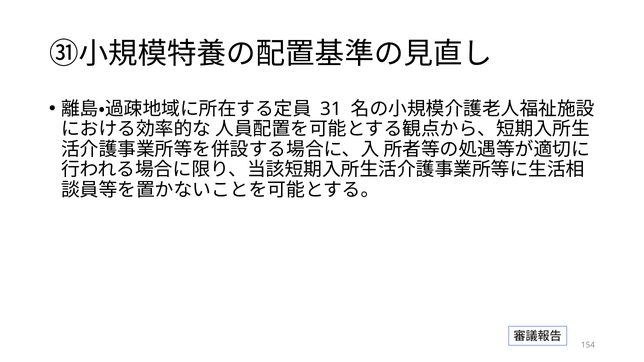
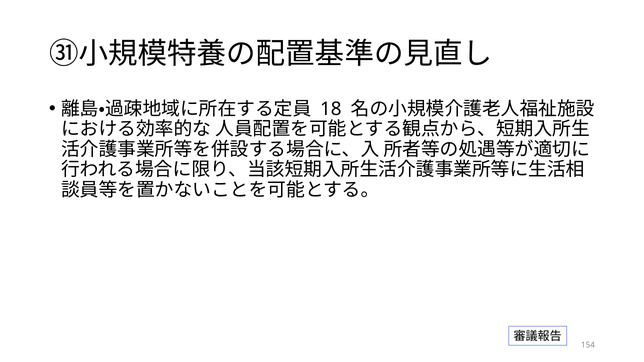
31: 31 -> 18
